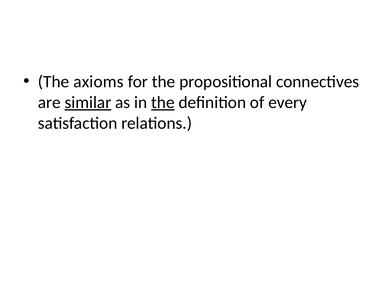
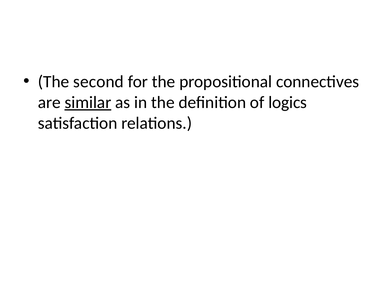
axioms: axioms -> second
the at (163, 102) underline: present -> none
every: every -> logics
